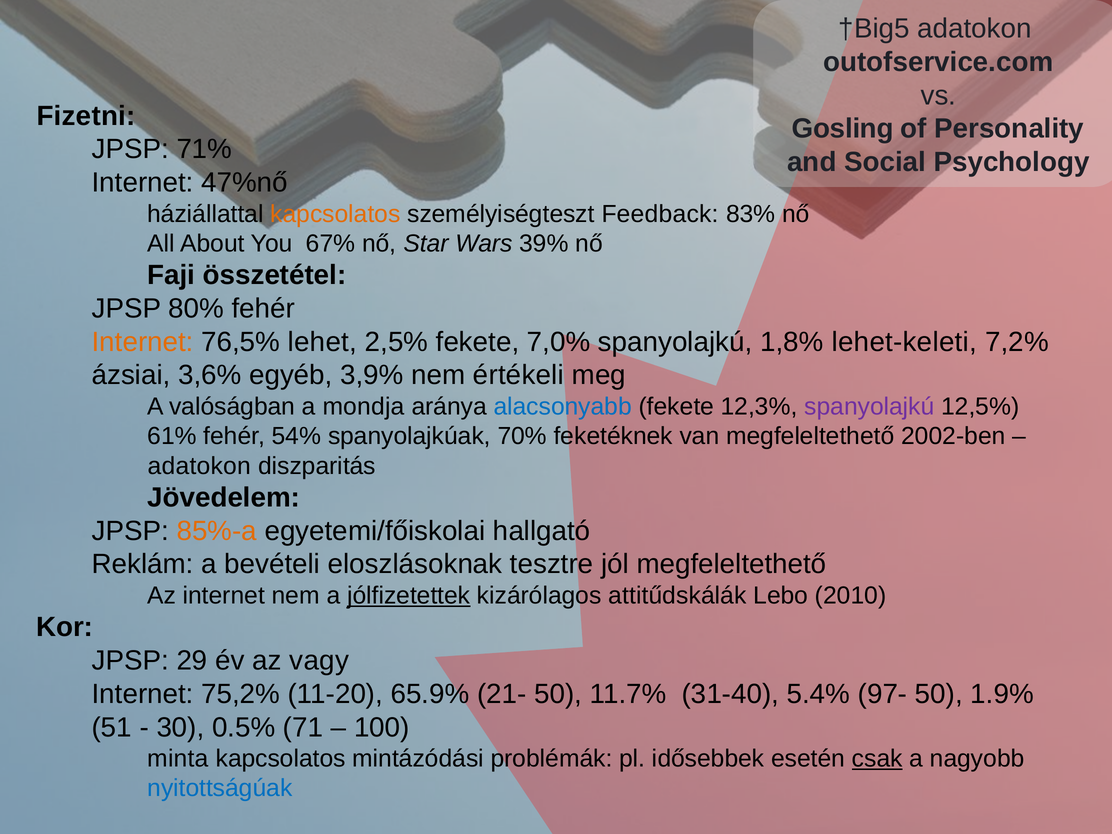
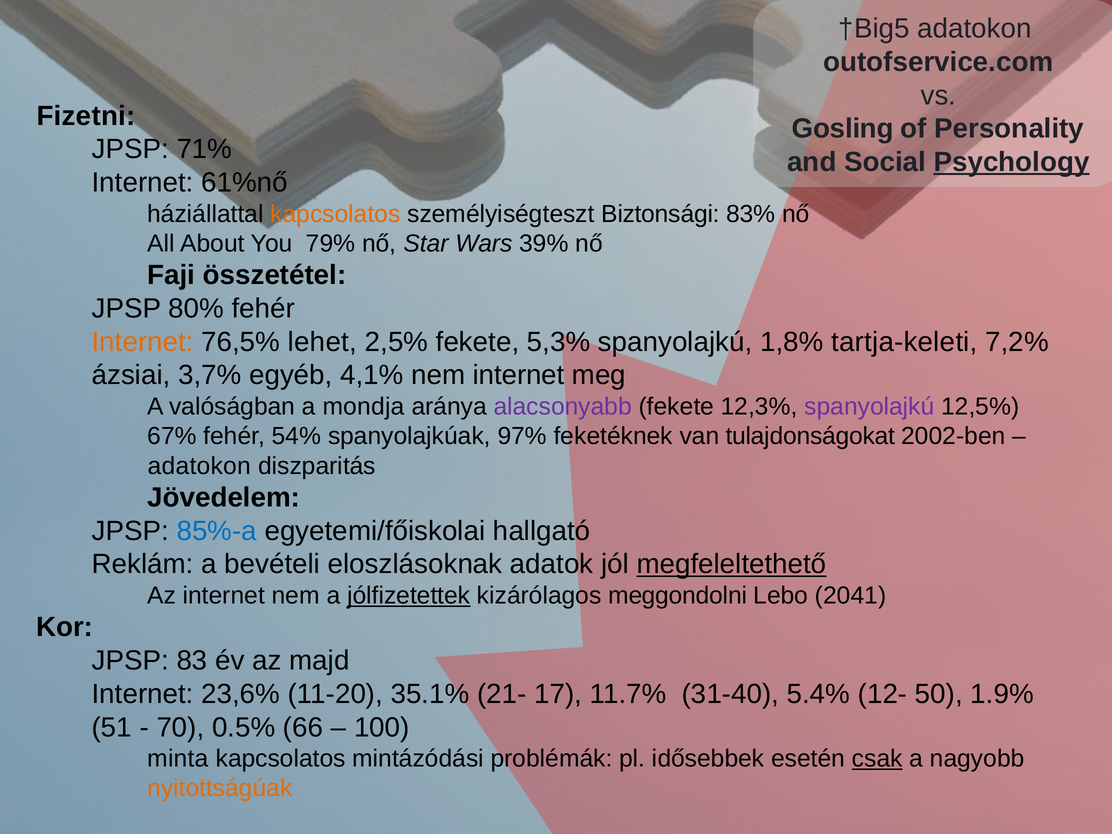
Psychology underline: none -> present
47%nő: 47%nő -> 61%nő
Feedback: Feedback -> Biztonsági
67%: 67% -> 79%
7,0%: 7,0% -> 5,3%
lehet-keleti: lehet-keleti -> tartja-keleti
3,6%: 3,6% -> 3,7%
3,9%: 3,9% -> 4,1%
nem értékeli: értékeli -> internet
alacsonyabb colour: blue -> purple
61%: 61% -> 67%
70%: 70% -> 97%
van megfeleltethető: megfeleltethető -> tulajdonságokat
85%-a colour: orange -> blue
tesztre: tesztre -> adatok
megfeleltethető at (731, 564) underline: none -> present
attitűdskálák: attitűdskálák -> meggondolni
2010: 2010 -> 2041
29: 29 -> 83
vagy: vagy -> majd
75,2%: 75,2% -> 23,6%
65.9%: 65.9% -> 35.1%
21- 50: 50 -> 17
97-: 97- -> 12-
30: 30 -> 70
71: 71 -> 66
nyitottságúak colour: blue -> orange
